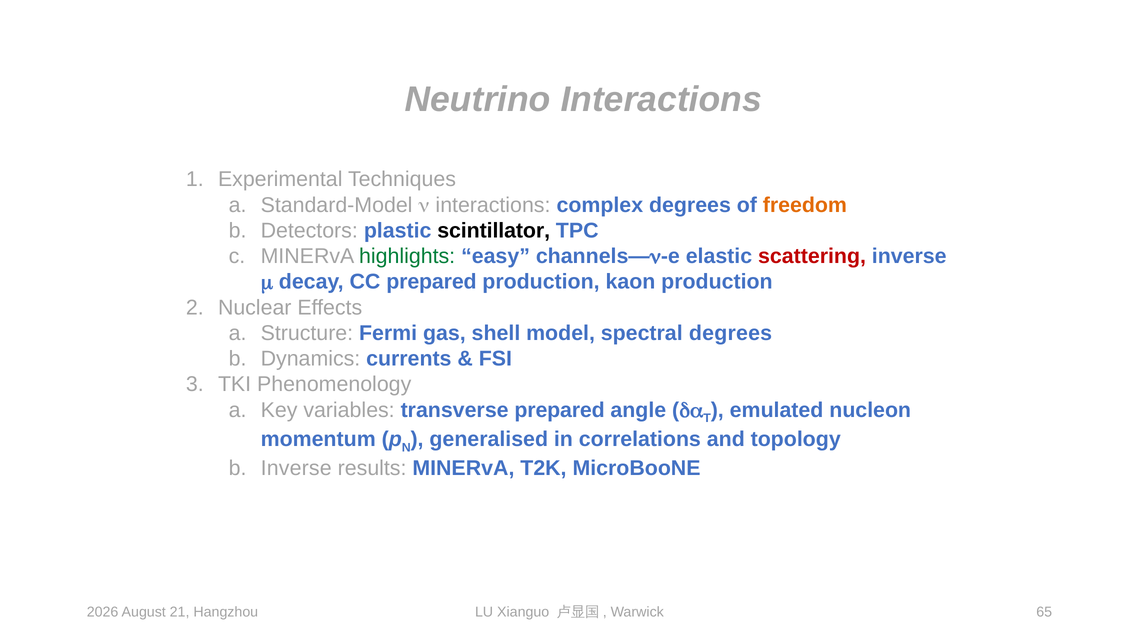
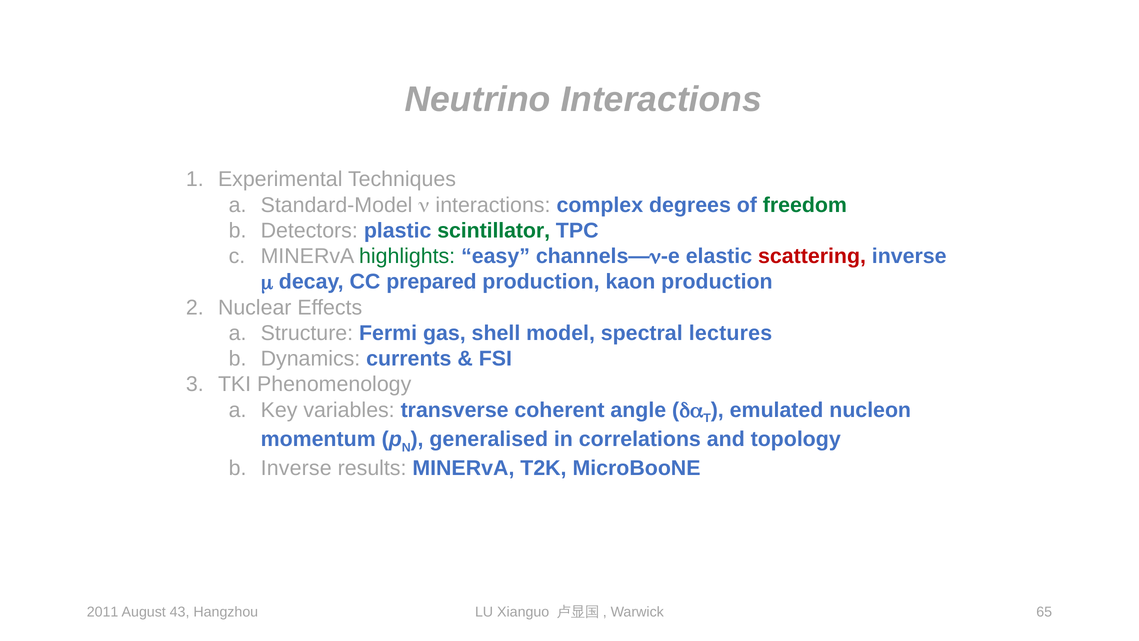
freedom colour: orange -> green
scintillator colour: black -> green
spectral degrees: degrees -> lectures
transverse prepared: prepared -> coherent
2026: 2026 -> 2011
21: 21 -> 43
